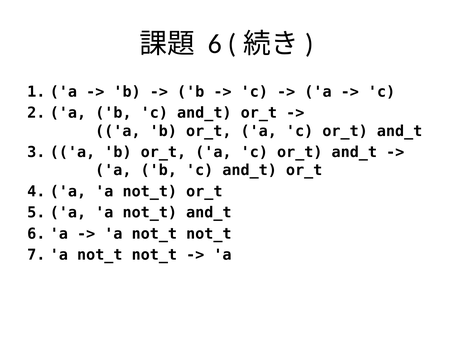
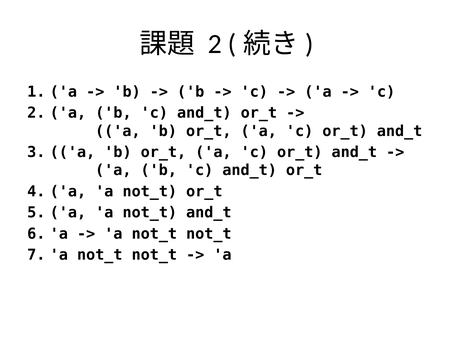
6 at (215, 44): 6 -> 2
